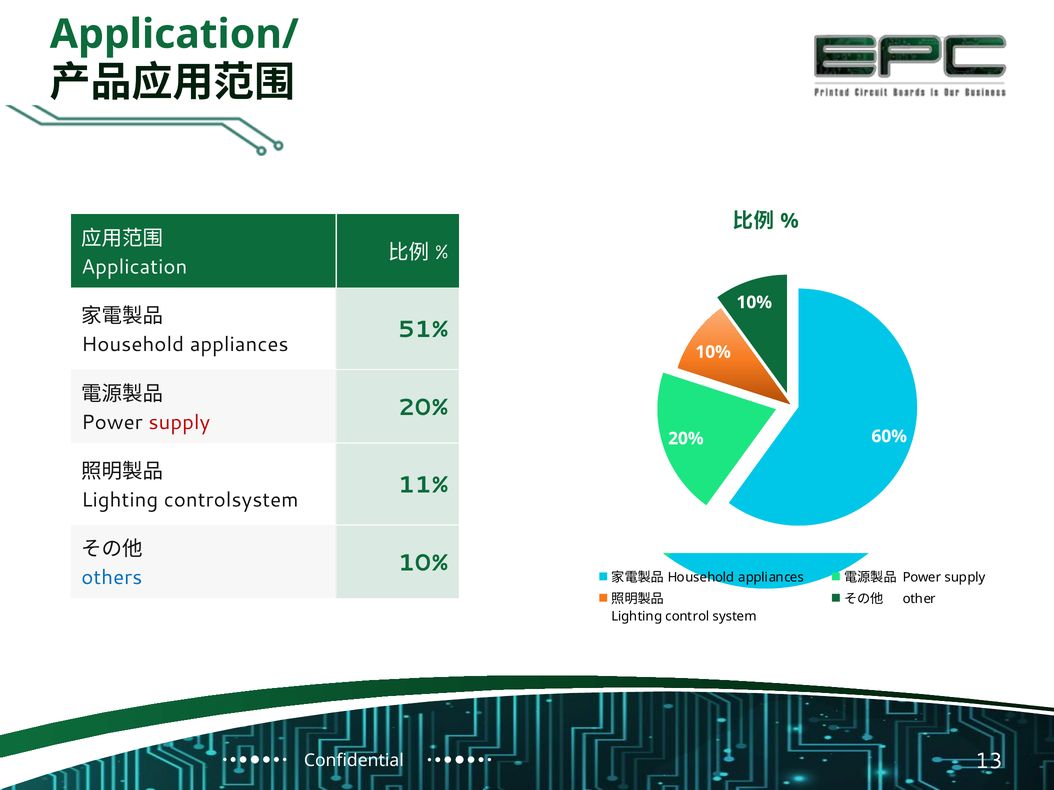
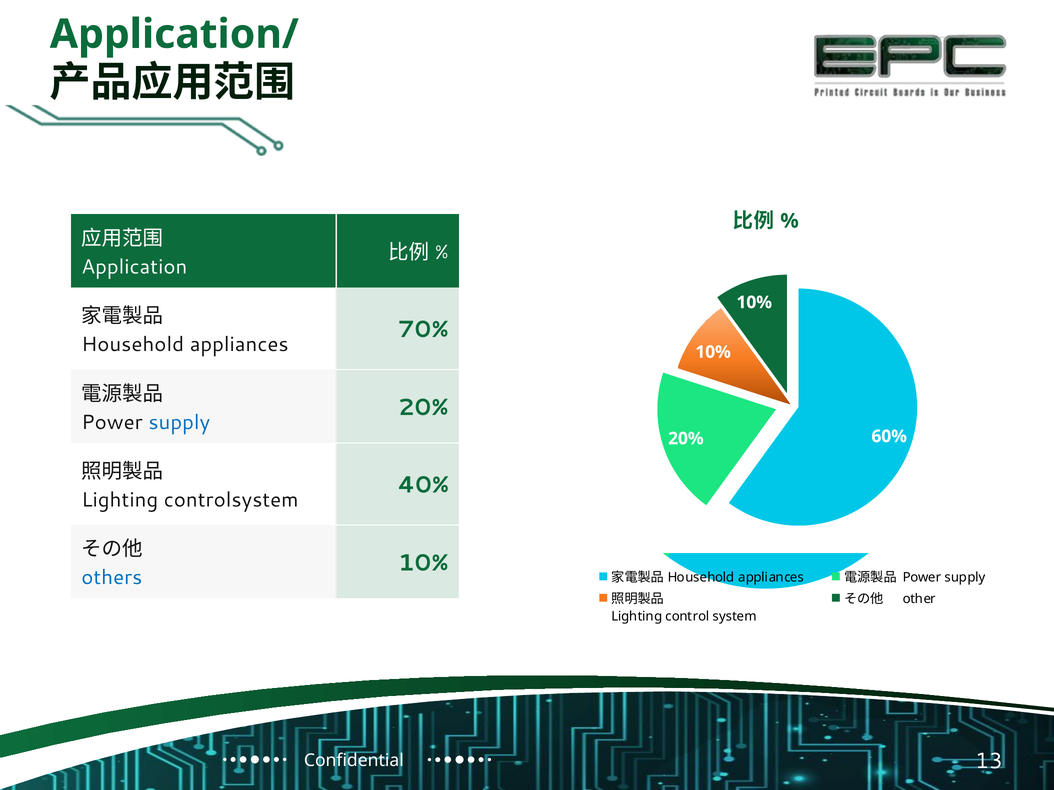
51%: 51% -> 70%
supply at (179, 423) colour: red -> blue
11%: 11% -> 40%
